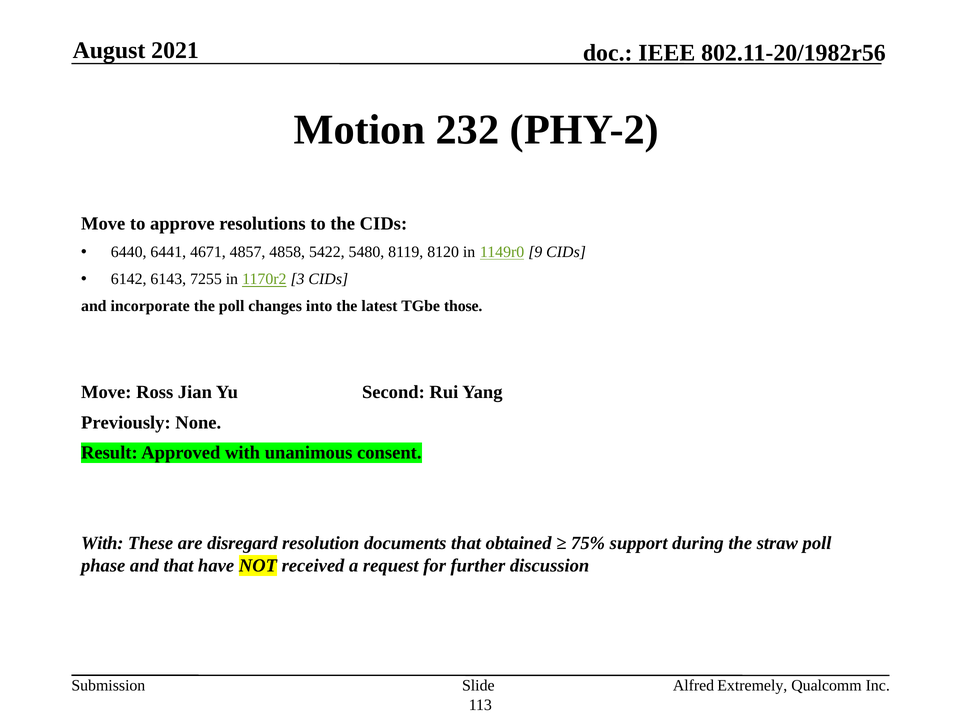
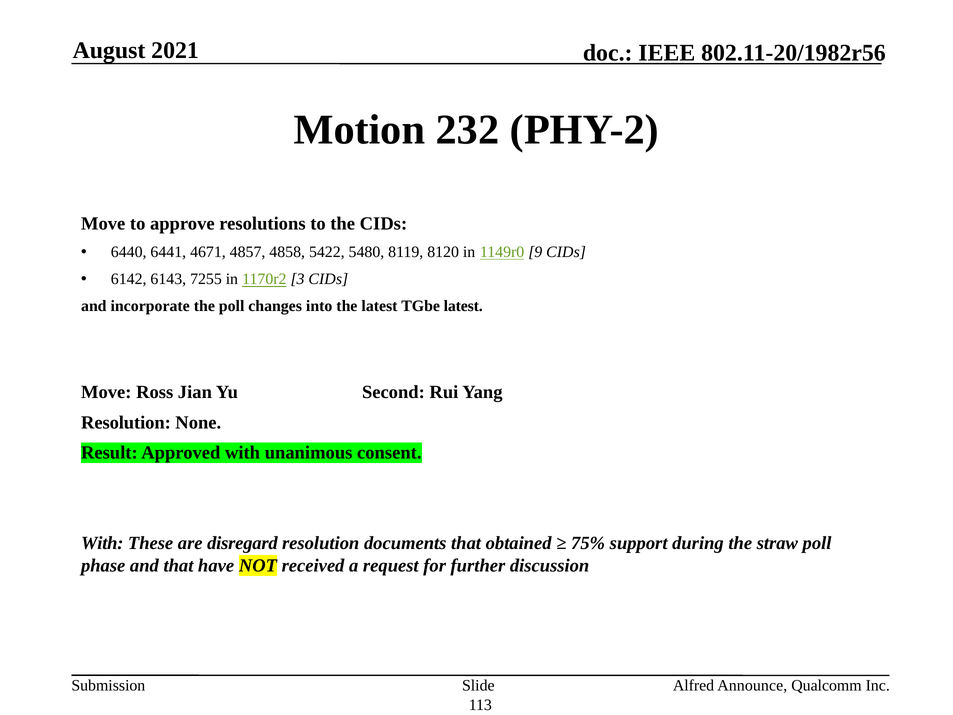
TGbe those: those -> latest
Previously at (126, 422): Previously -> Resolution
Extremely: Extremely -> Announce
